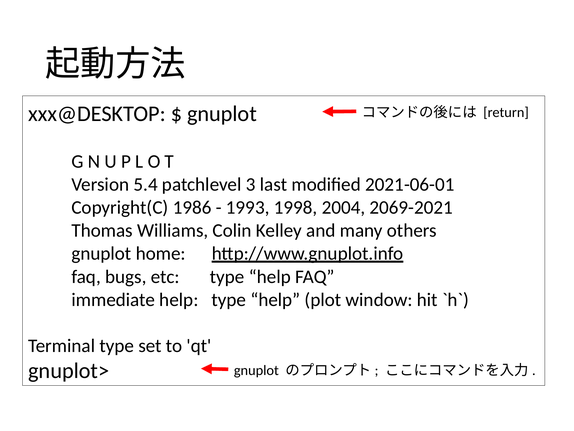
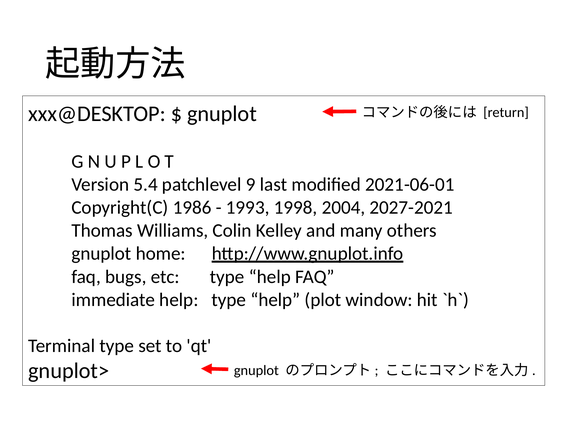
3: 3 -> 9
2069-2021: 2069-2021 -> 2027-2021
